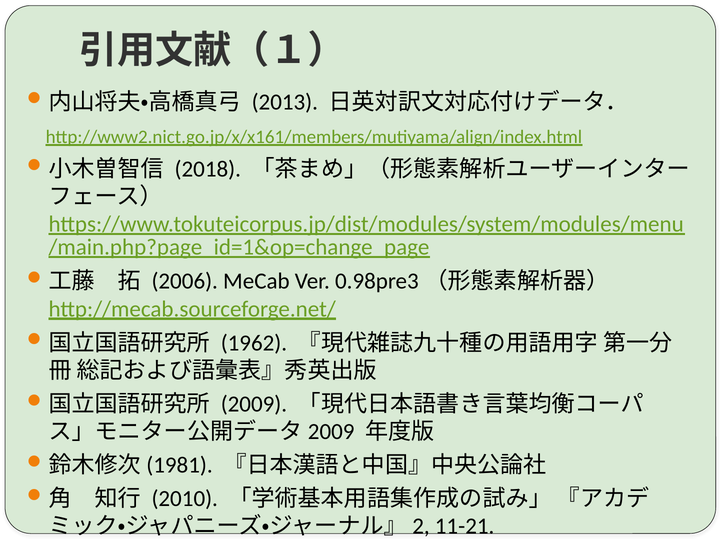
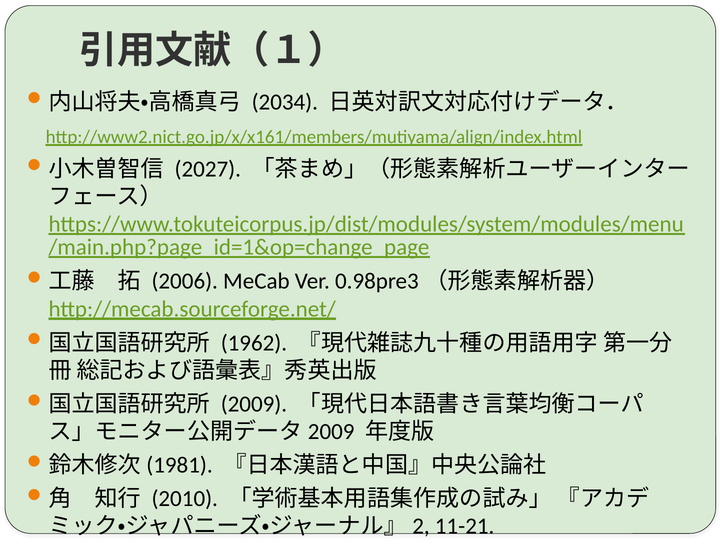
2013: 2013 -> 2034
2018: 2018 -> 2027
